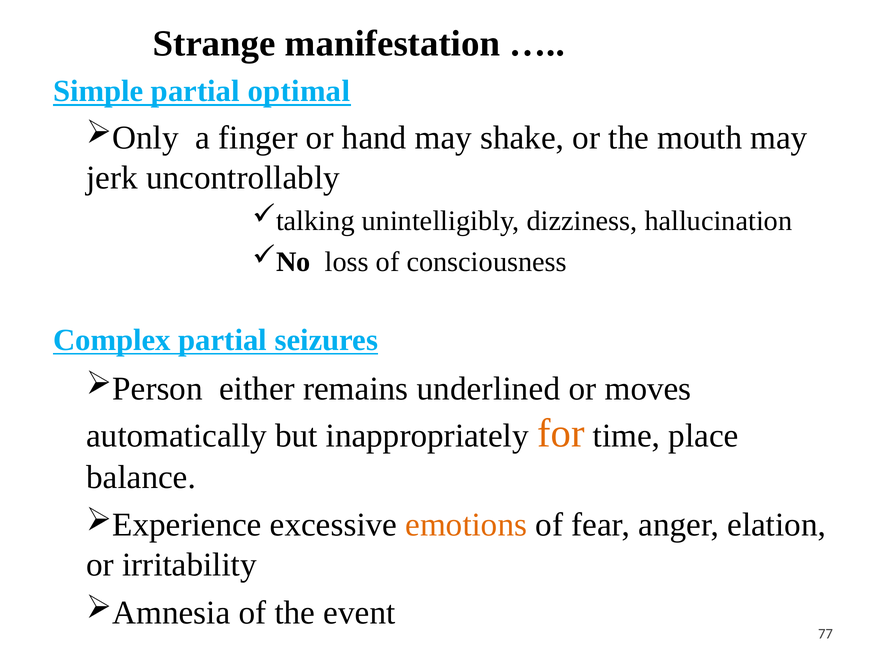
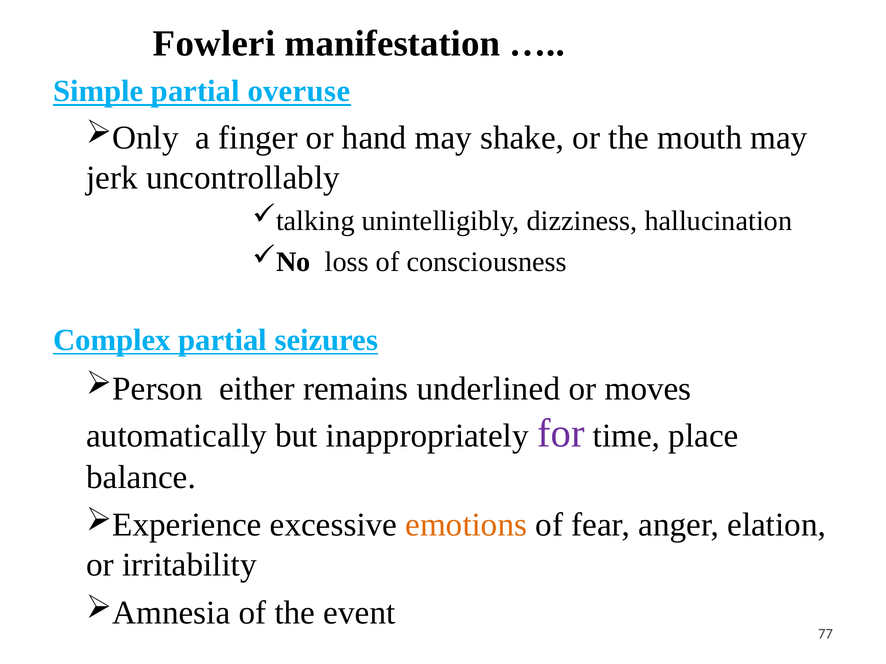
Strange: Strange -> Fowleri
optimal: optimal -> overuse
for colour: orange -> purple
